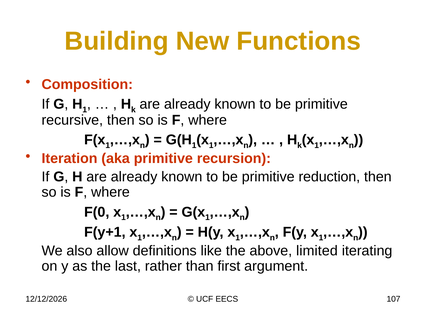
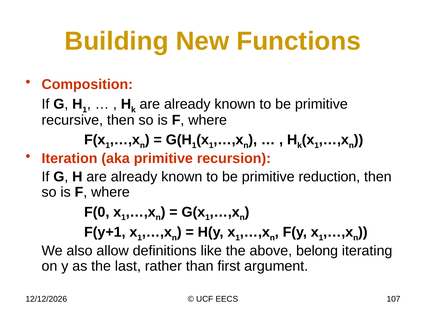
limited: limited -> belong
